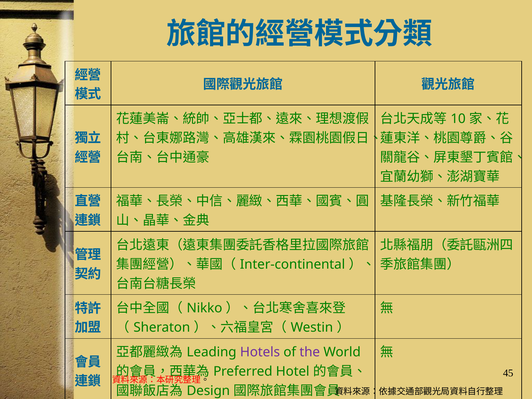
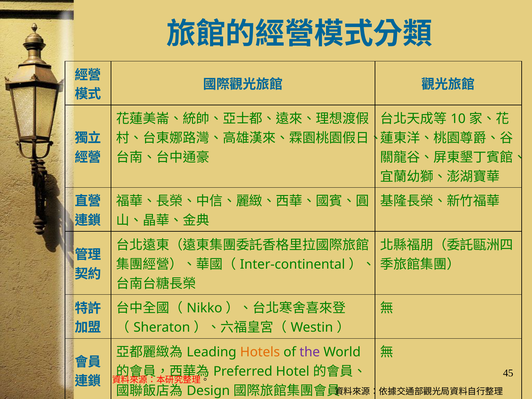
Hotels colour: purple -> orange
